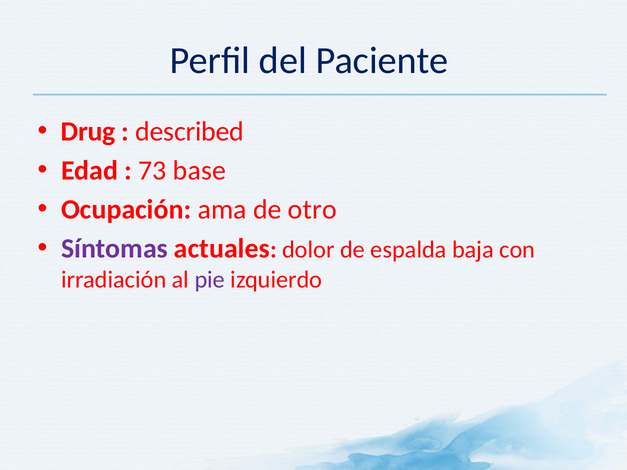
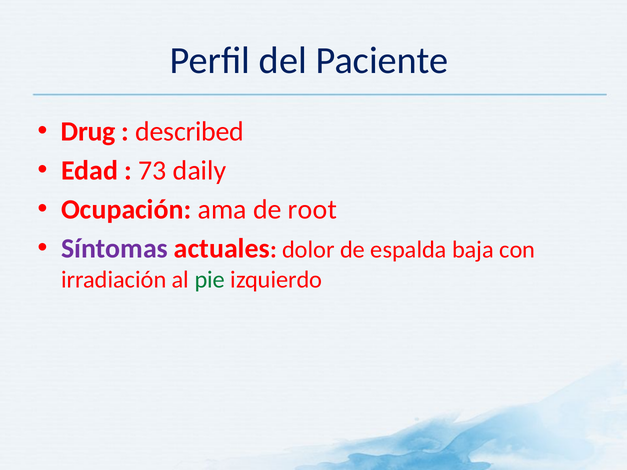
base: base -> daily
otro: otro -> root
pie colour: purple -> green
